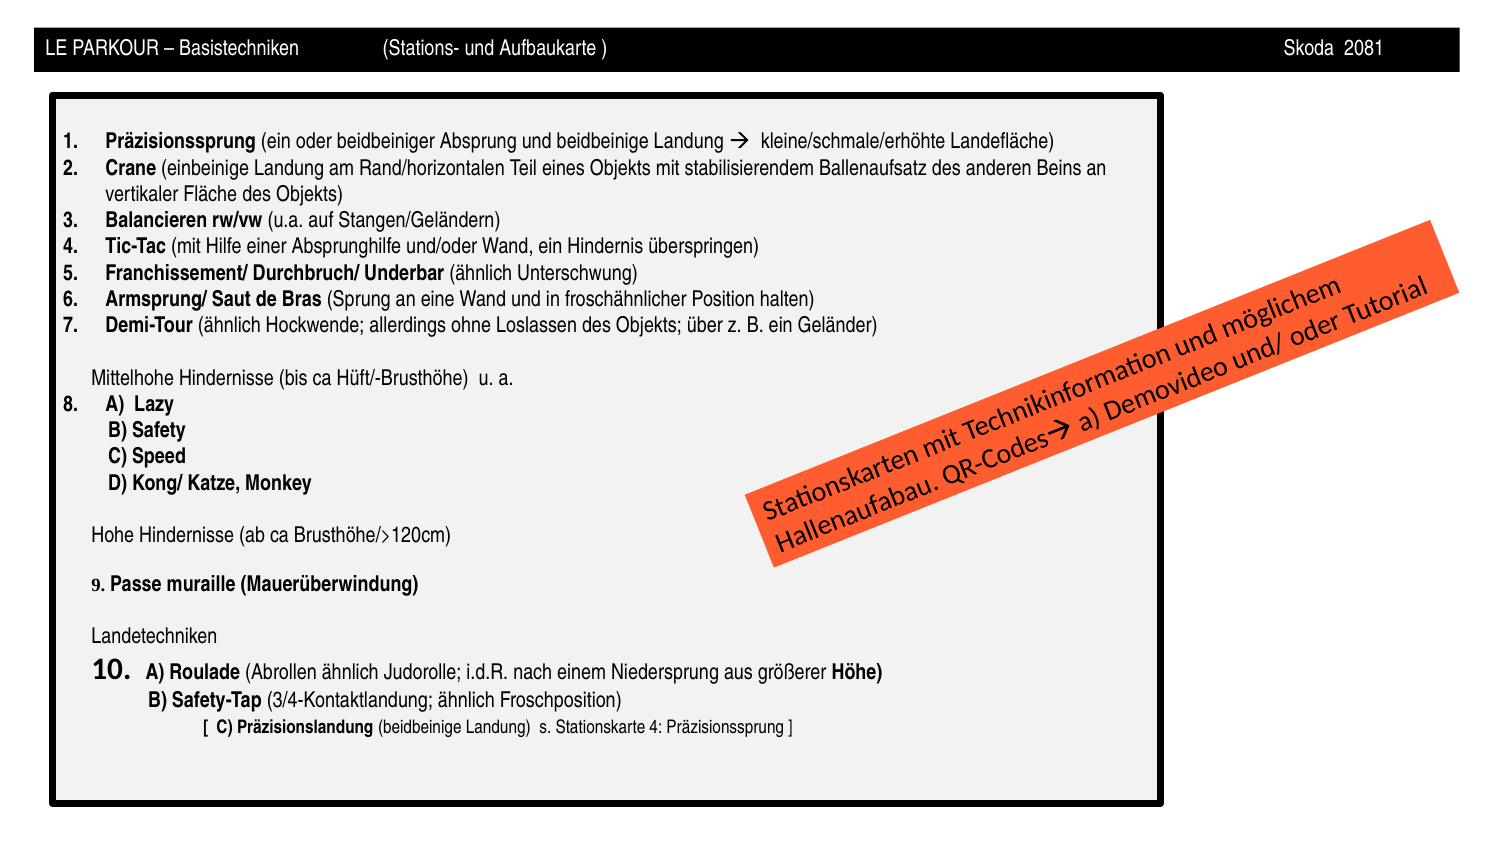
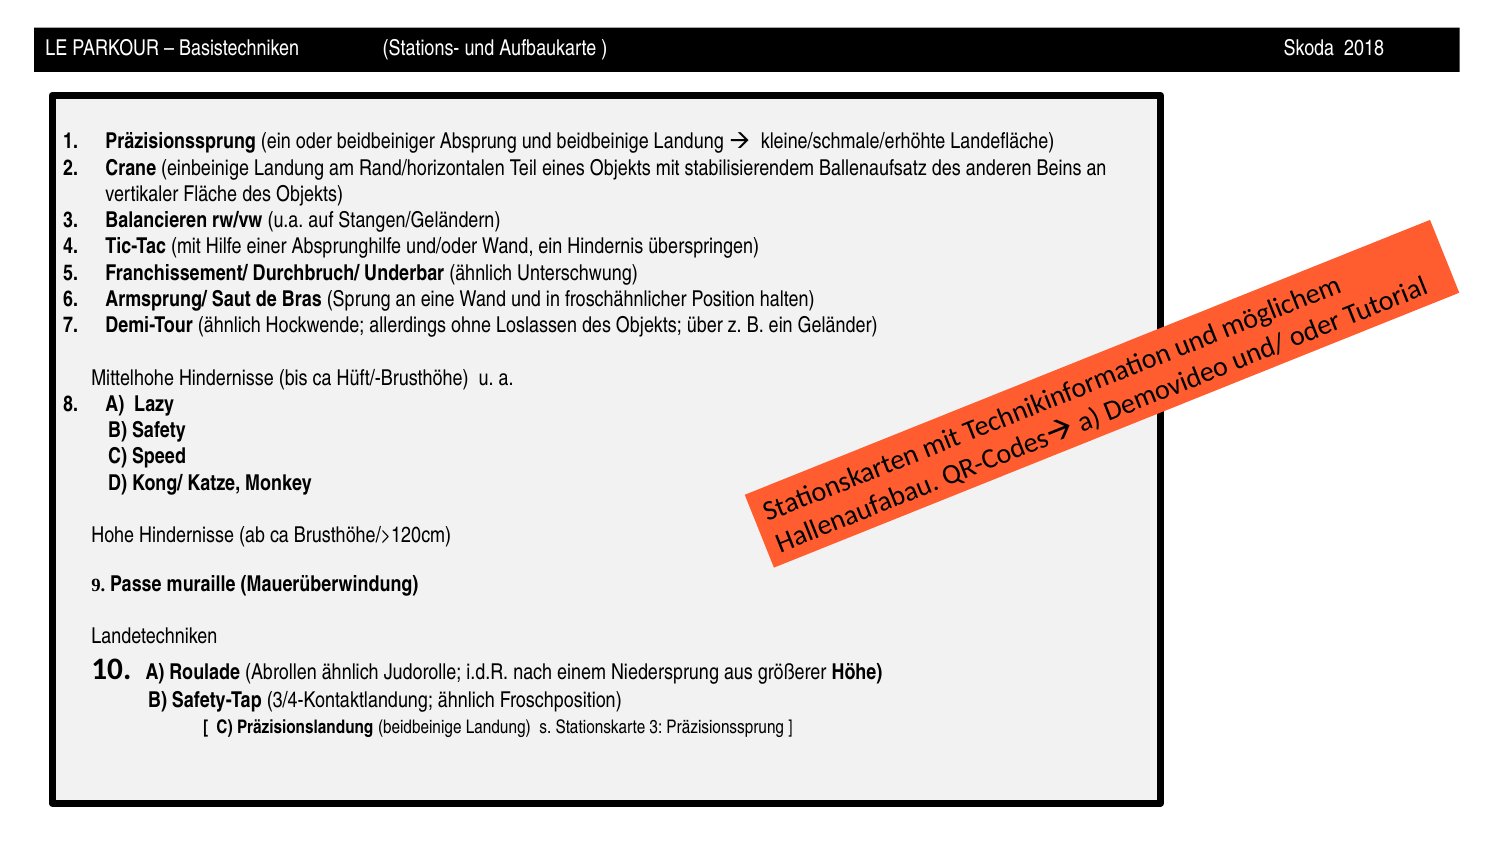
2081: 2081 -> 2018
Stationskarte 4: 4 -> 3
